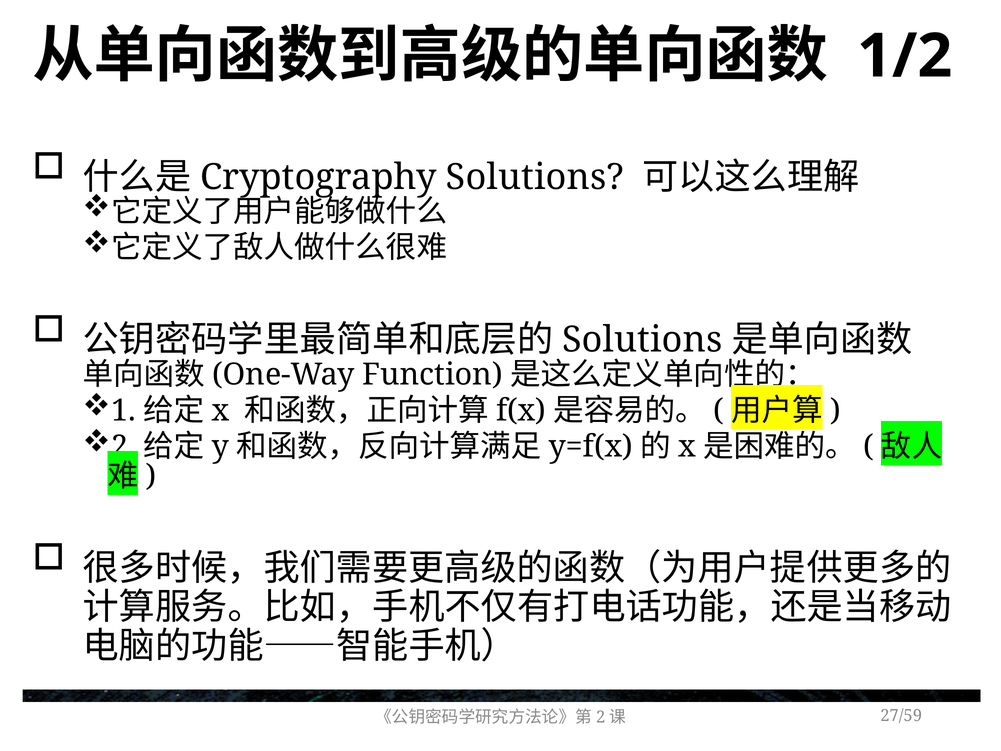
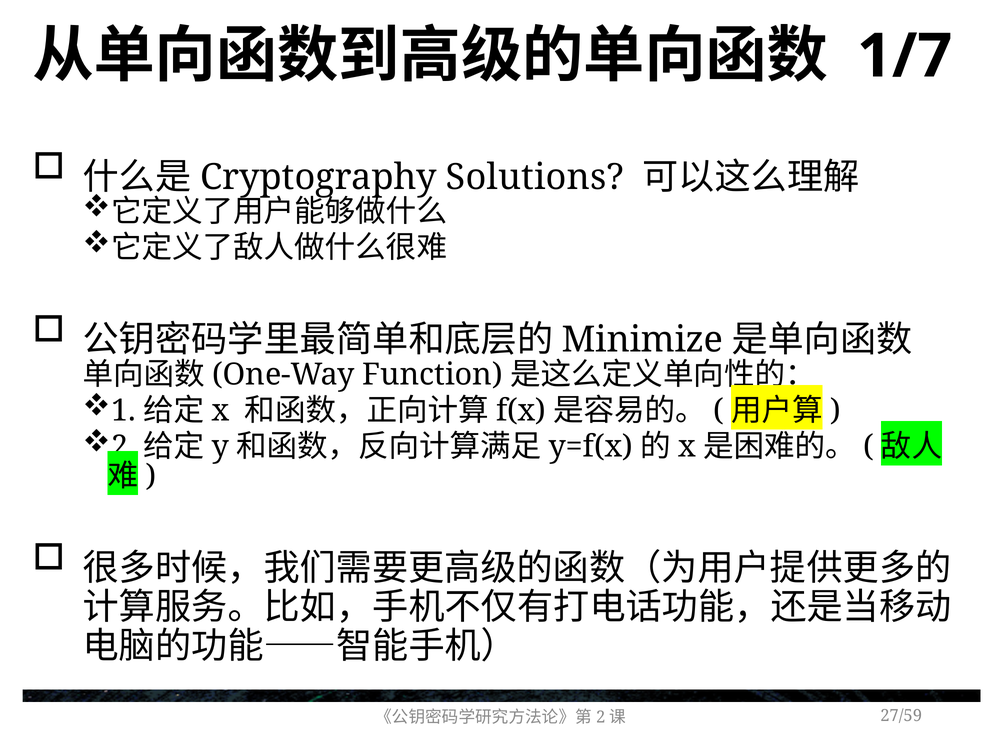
1/2: 1/2 -> 1/7
Solutions at (642, 340): Solutions -> Minimize
